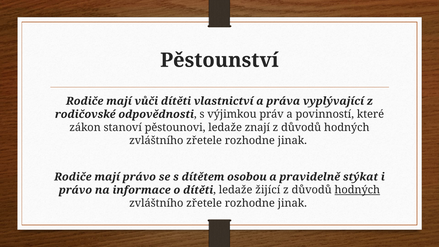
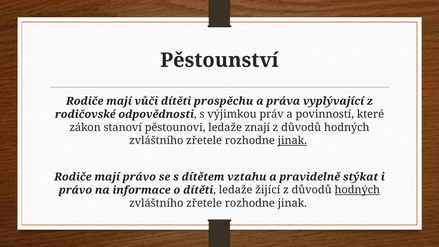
vlastnictví: vlastnictví -> prospěchu
jinak at (292, 141) underline: none -> present
osobou: osobou -> vztahu
